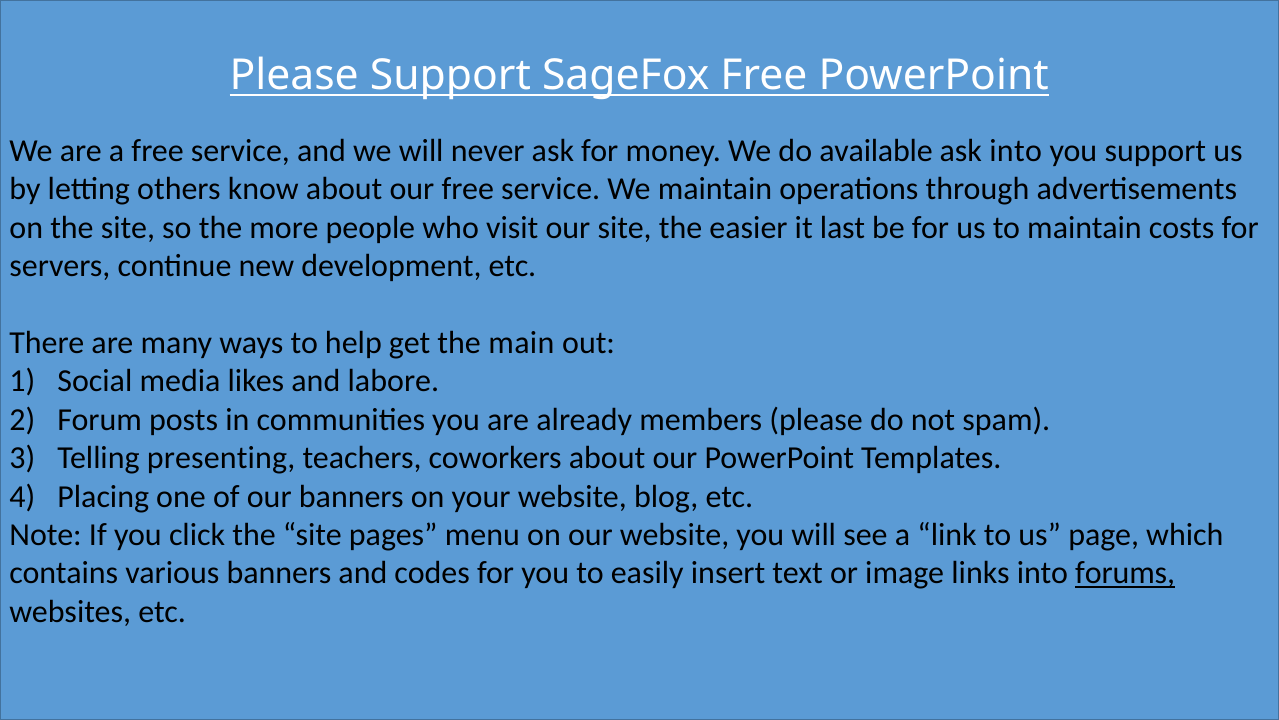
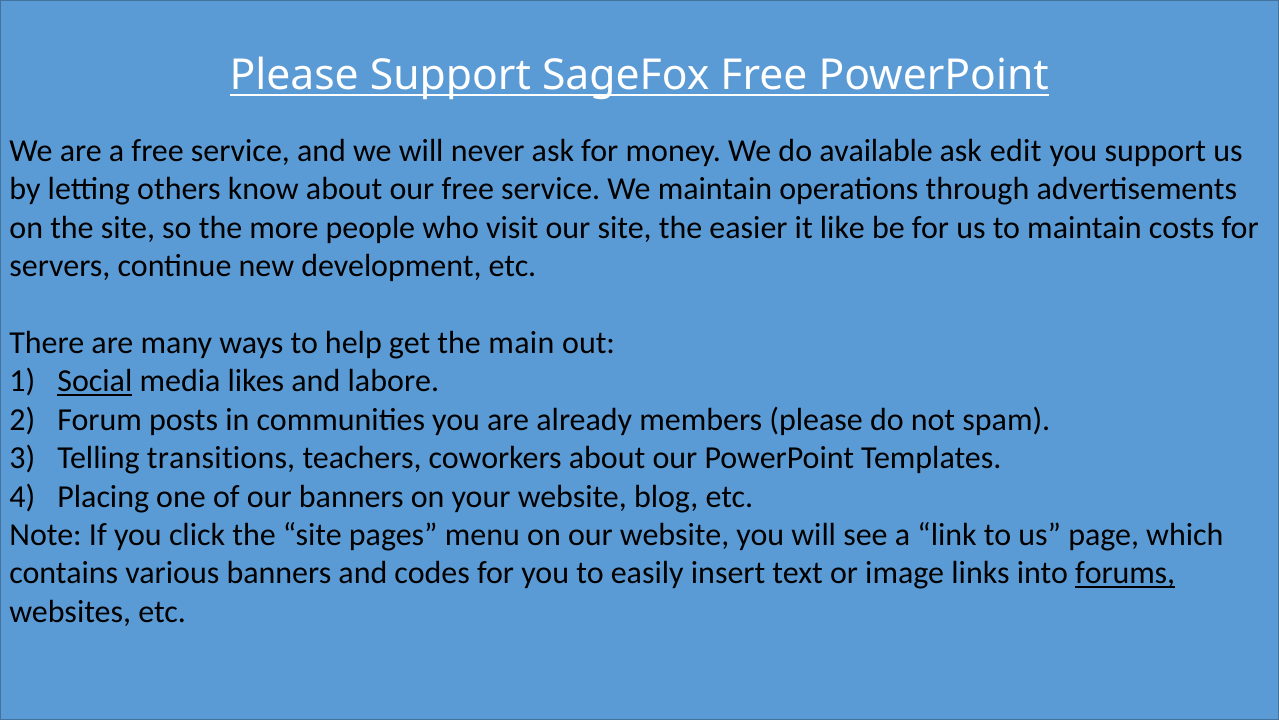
ask into: into -> edit
last: last -> like
Social underline: none -> present
presenting: presenting -> transitions
